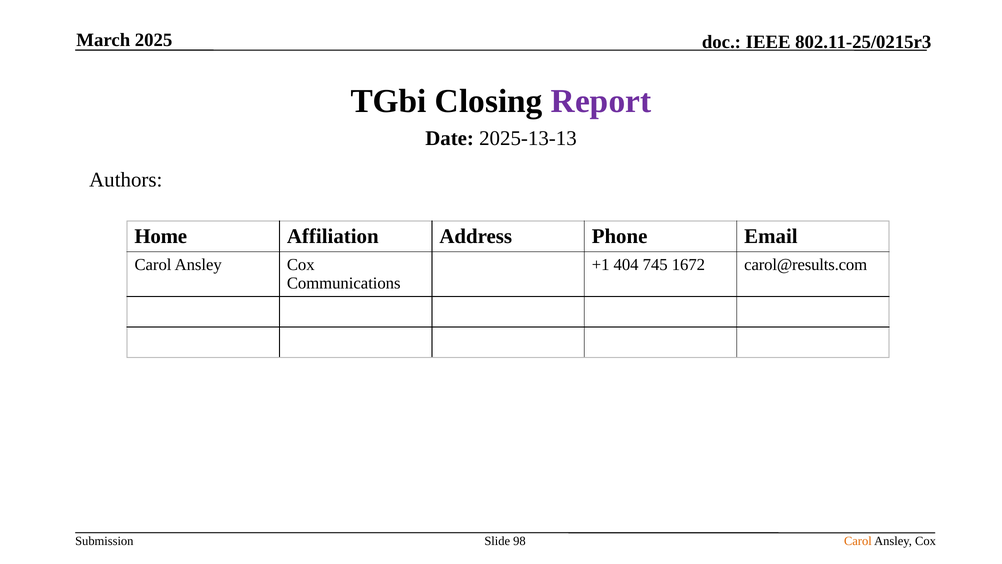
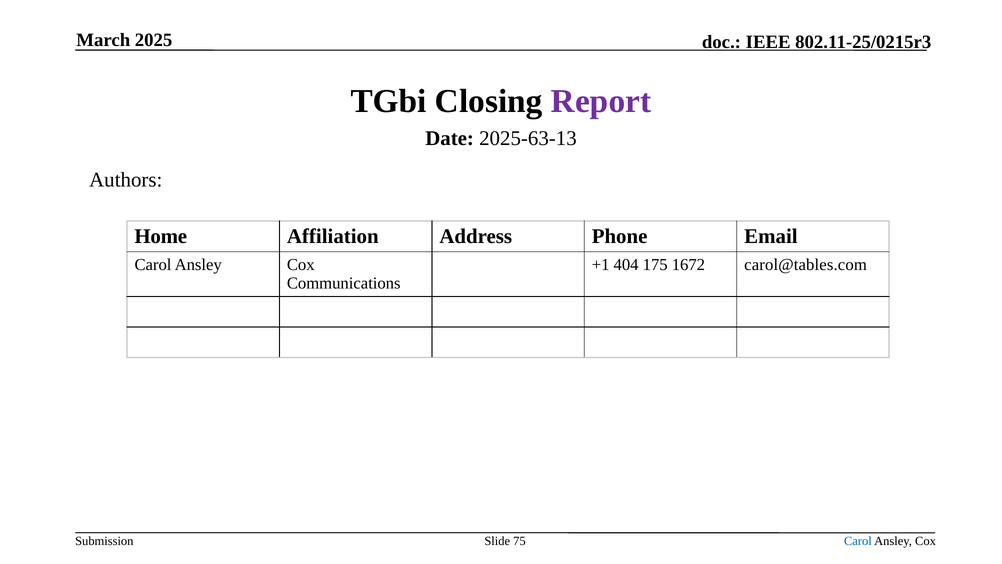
2025-13-13: 2025-13-13 -> 2025-63-13
745: 745 -> 175
carol@results.com: carol@results.com -> carol@tables.com
98: 98 -> 75
Carol at (858, 541) colour: orange -> blue
